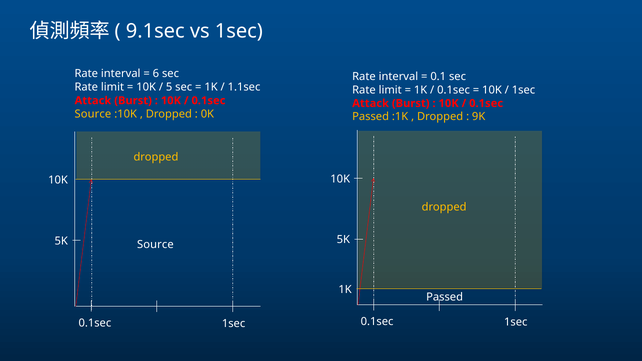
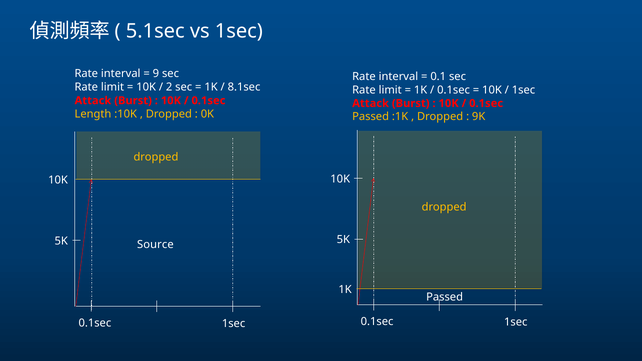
9.1sec: 9.1sec -> 5.1sec
6: 6 -> 9
5: 5 -> 2
1.1sec: 1.1sec -> 8.1sec
Source at (93, 114): Source -> Length
